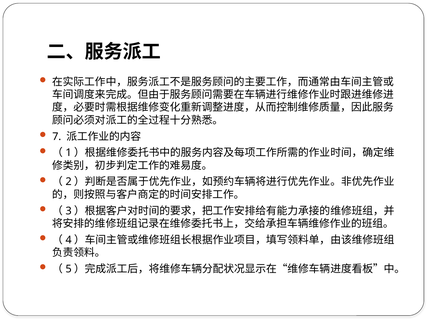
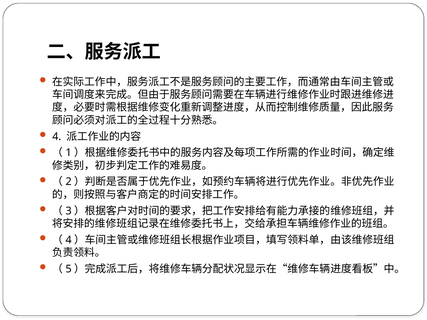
7: 7 -> 4
